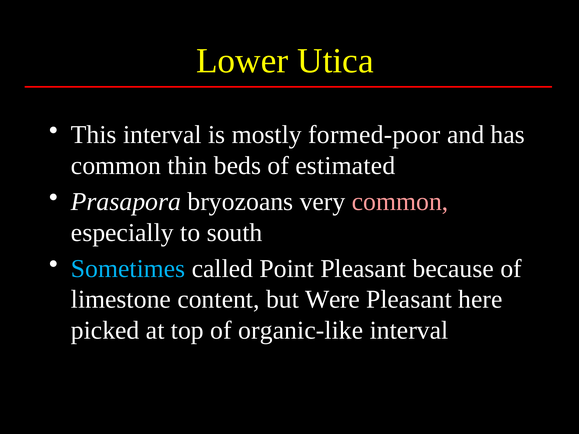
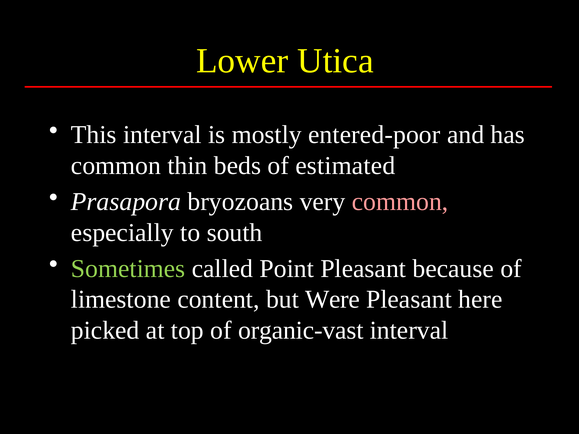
formed-poor: formed-poor -> entered-poor
Sometimes colour: light blue -> light green
organic-like: organic-like -> organic-vast
